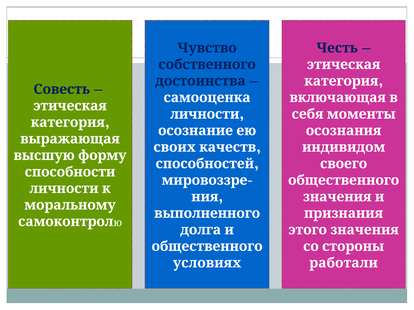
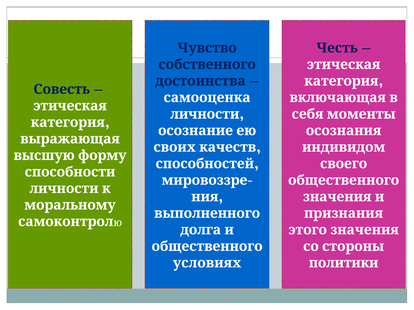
работали: работали -> политики
